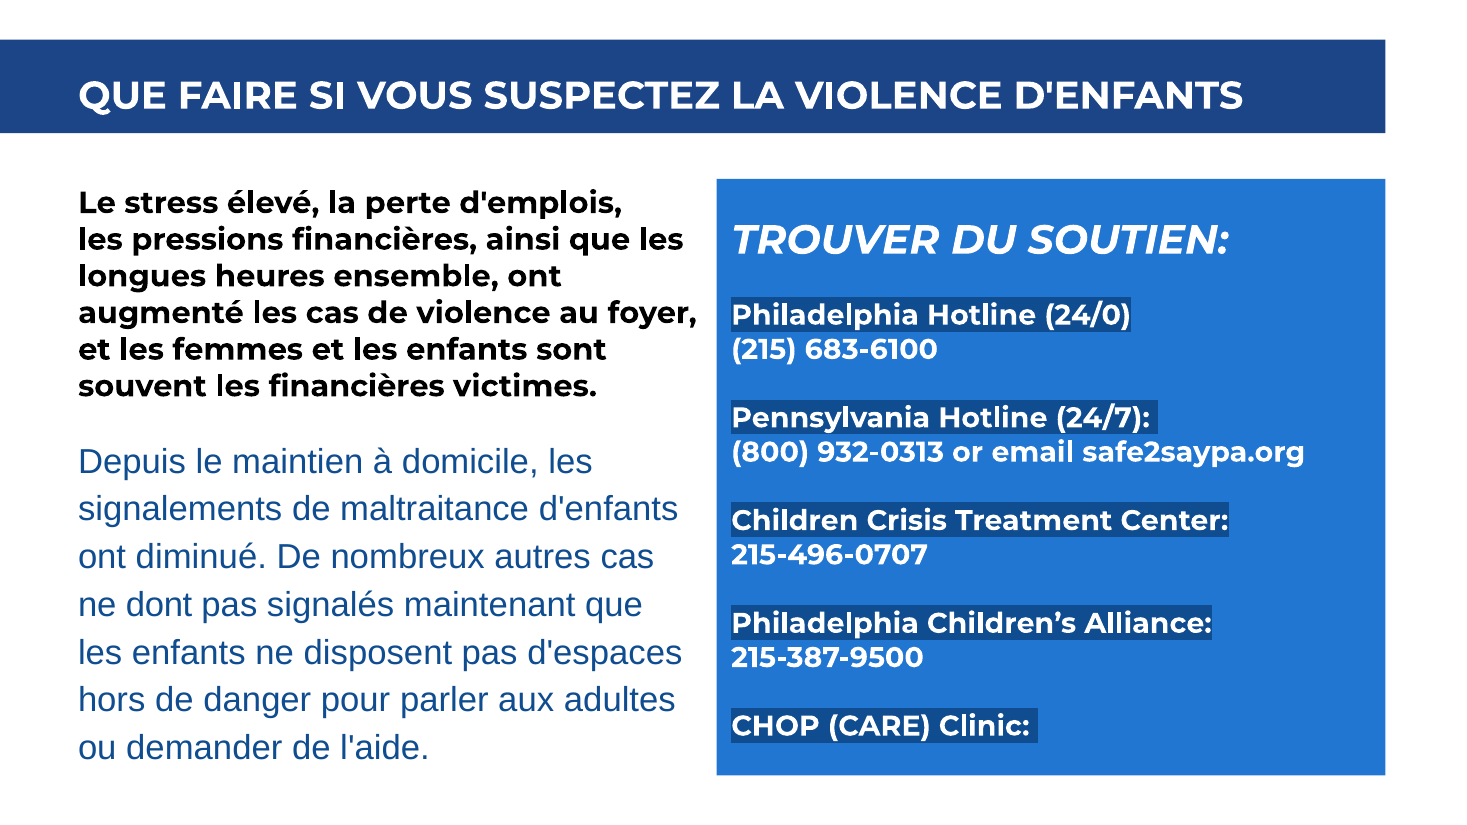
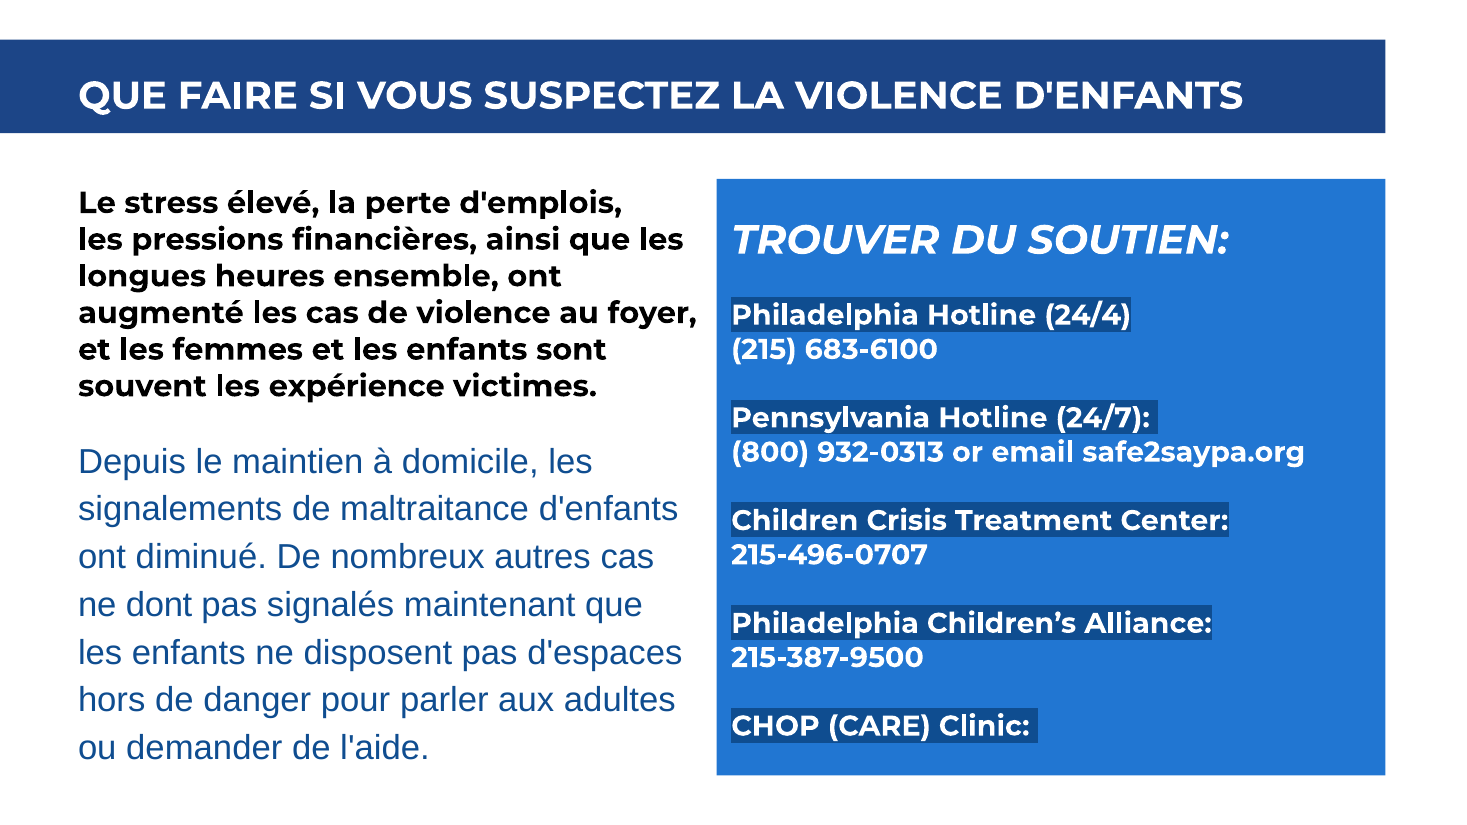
24/0: 24/0 -> 24/4
les financières: financières -> expérience
